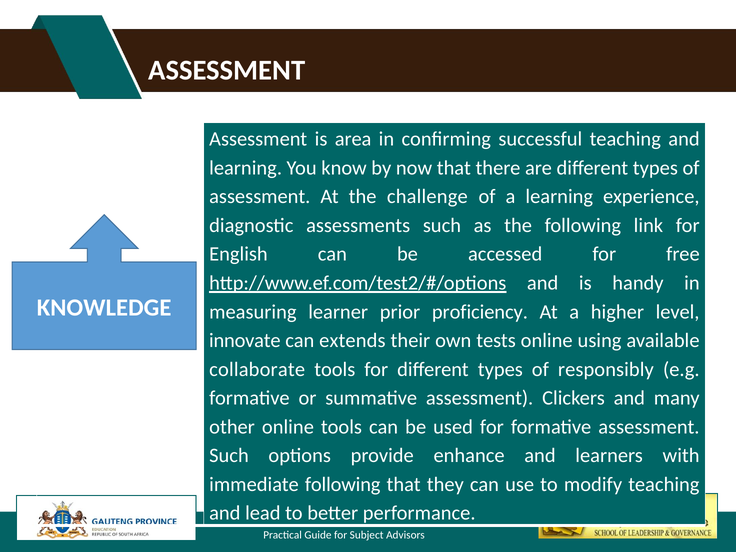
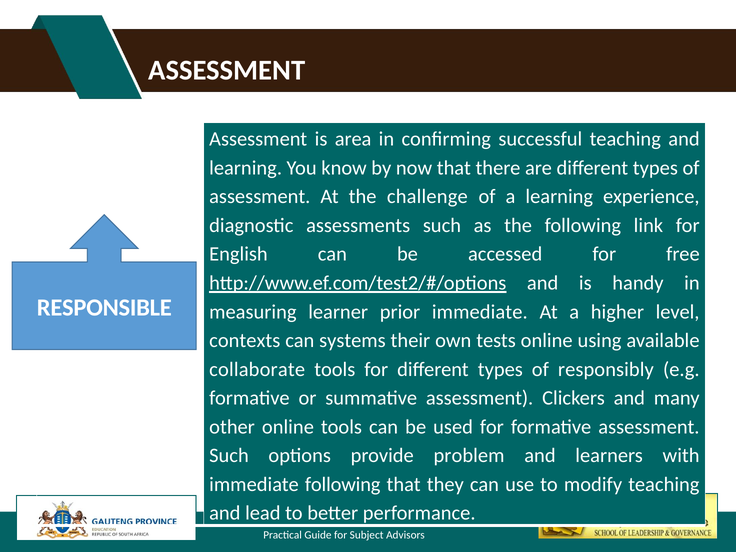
KNOWLEDGE: KNOWLEDGE -> RESPONSIBLE
prior proficiency: proficiency -> immediate
innovate: innovate -> contexts
extends: extends -> systems
enhance: enhance -> problem
